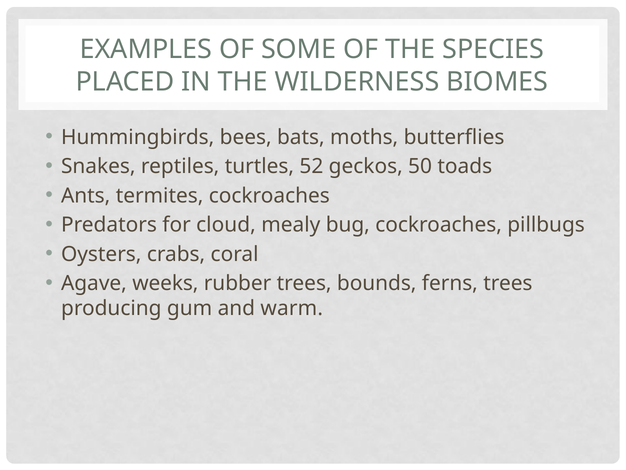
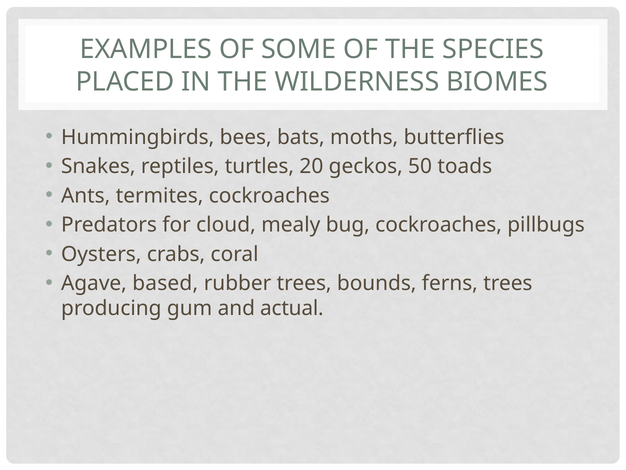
52: 52 -> 20
weeks: weeks -> based
warm: warm -> actual
